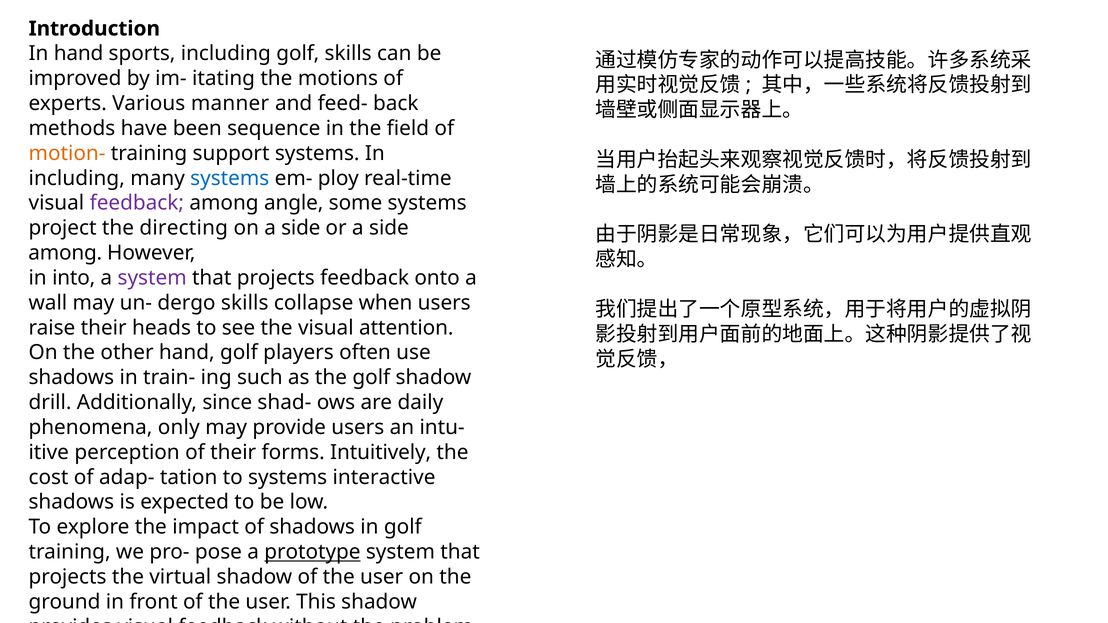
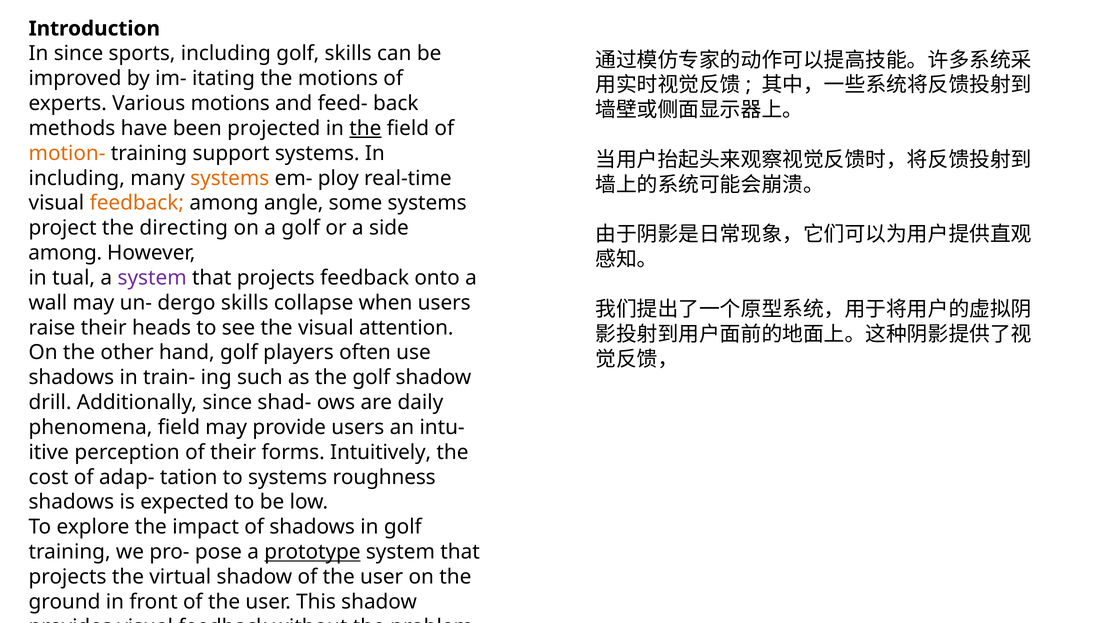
In hand: hand -> since
Various manner: manner -> motions
sequence: sequence -> projected
the at (365, 128) underline: none -> present
systems at (230, 178) colour: blue -> orange
feedback at (137, 203) colour: purple -> orange
on a side: side -> golf
into: into -> tual
phenomena only: only -> field
interactive: interactive -> roughness
